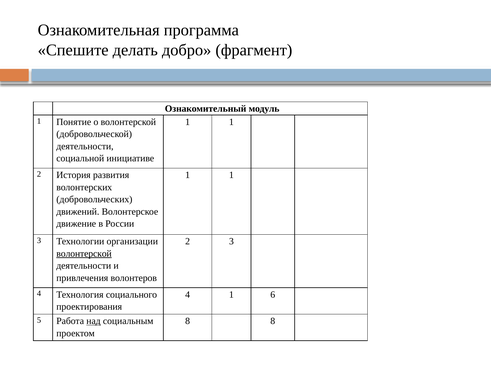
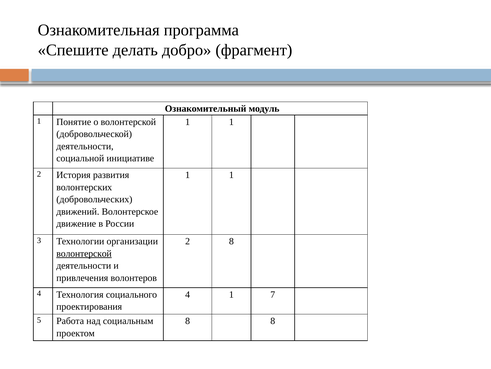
2 3: 3 -> 8
6: 6 -> 7
над underline: present -> none
